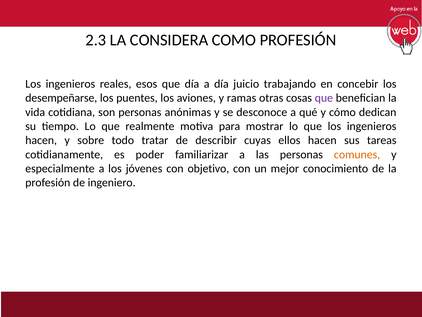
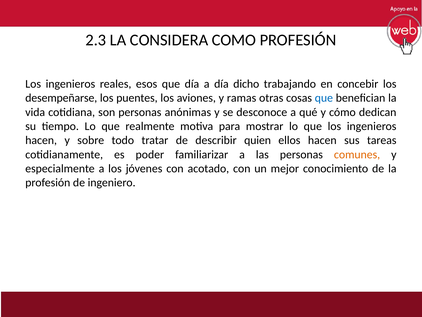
juicio: juicio -> dicho
que at (324, 98) colour: purple -> blue
cuyas: cuyas -> quien
objetivo: objetivo -> acotado
